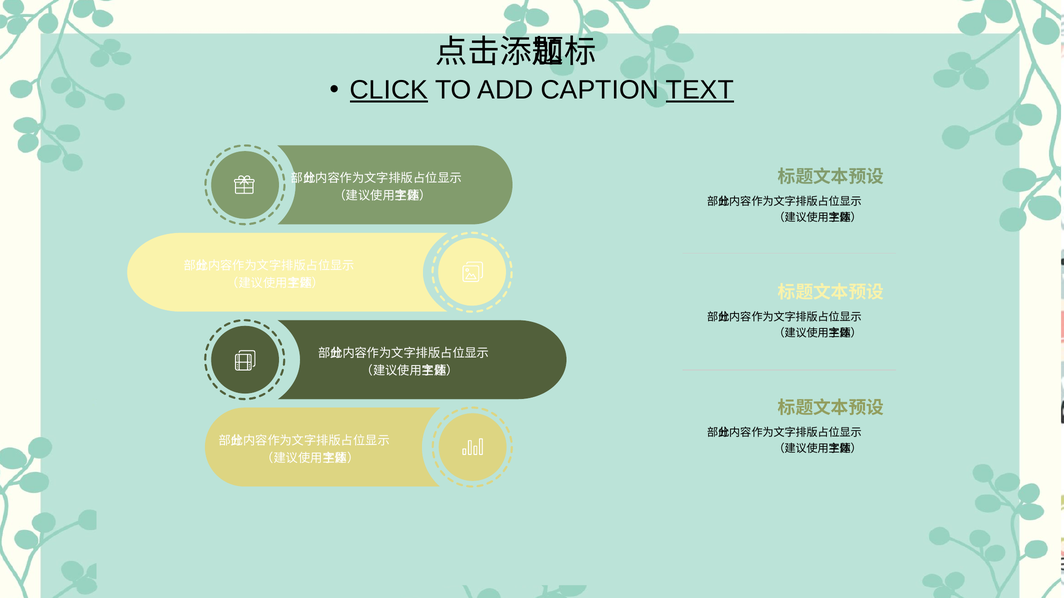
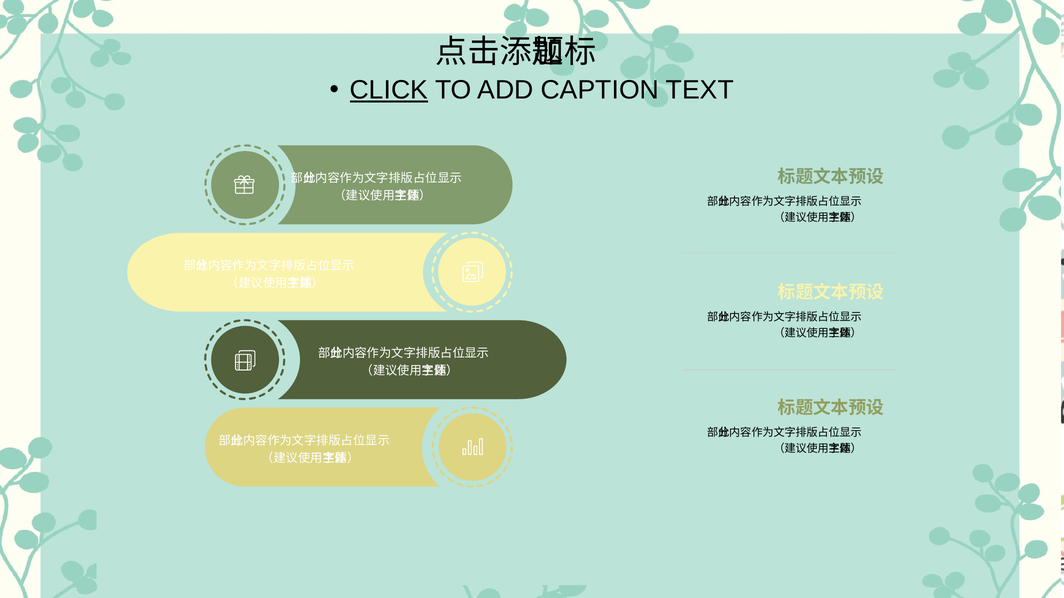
TEXT underline: present -> none
